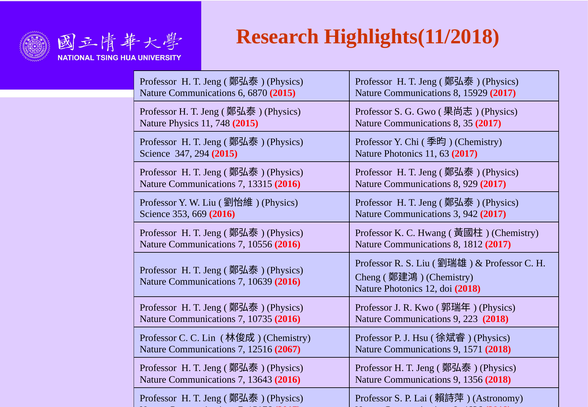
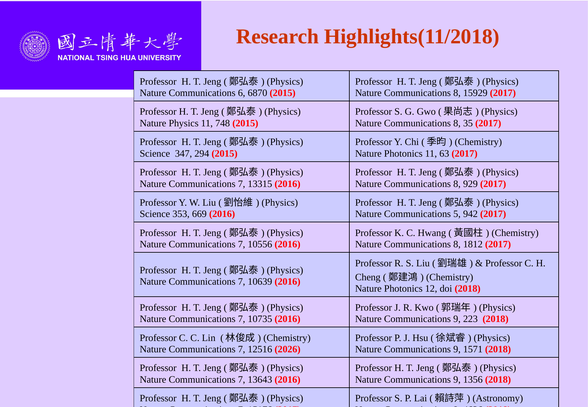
3: 3 -> 5
2067: 2067 -> 2026
